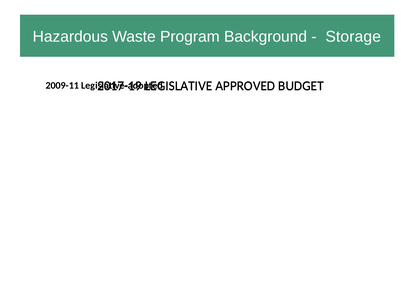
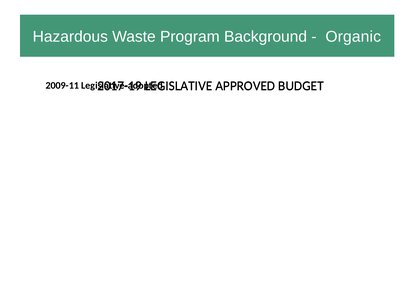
Storage: Storage -> Organic
